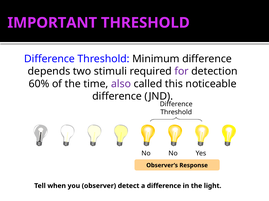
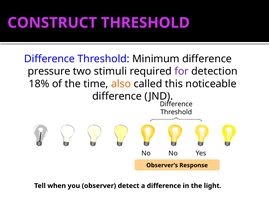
IMPORTANT: IMPORTANT -> CONSTRUCT
depends: depends -> pressure
60%: 60% -> 18%
also colour: purple -> orange
